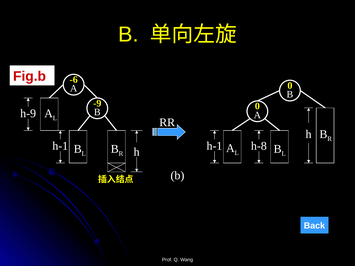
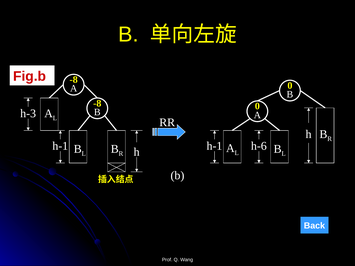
-6 at (74, 80): -6 -> -8
-9 at (97, 103): -9 -> -8
h-9: h-9 -> h-3
h-8: h-8 -> h-6
